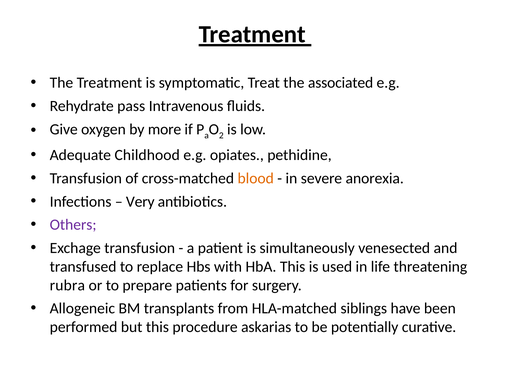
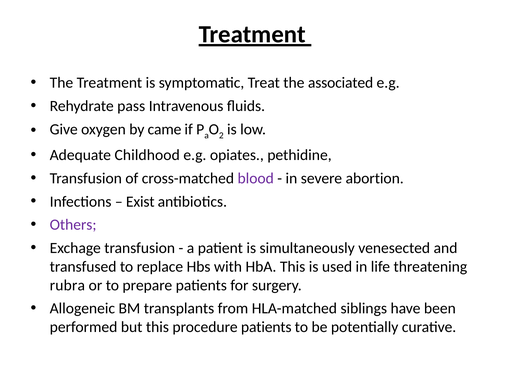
more: more -> came
blood colour: orange -> purple
anorexia: anorexia -> abortion
Very: Very -> Exist
procedure askarias: askarias -> patients
